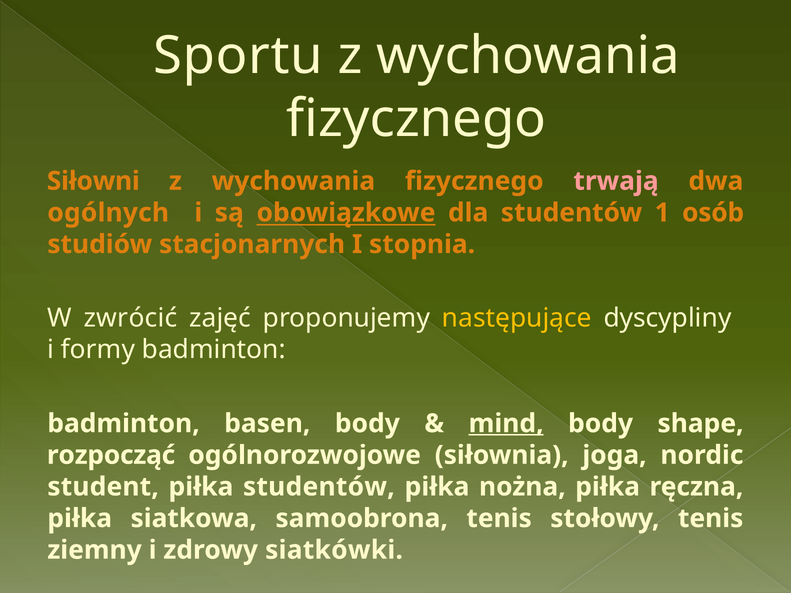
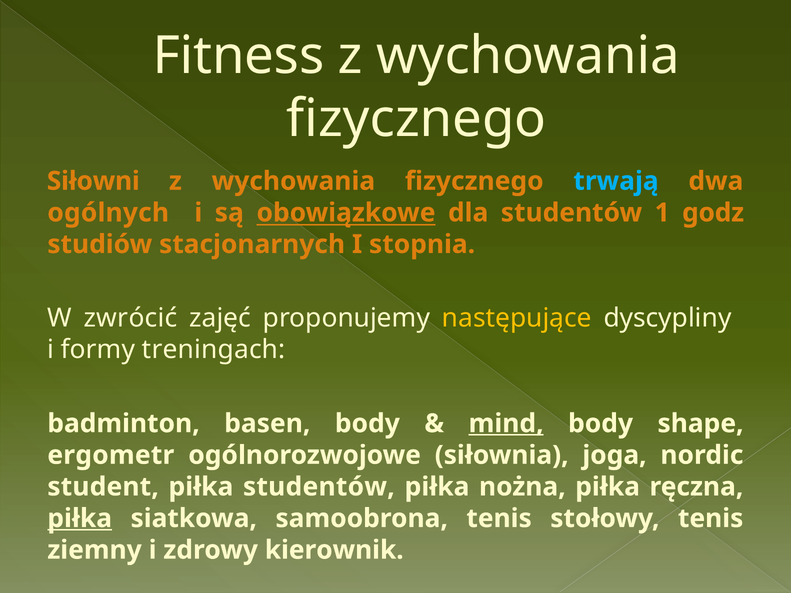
Sportu: Sportu -> Fitness
trwają colour: pink -> light blue
osób: osób -> godz
formy badminton: badminton -> treningach
rozpocząć: rozpocząć -> ergometr
piłka at (80, 519) underline: none -> present
siatkówki: siatkówki -> kierownik
